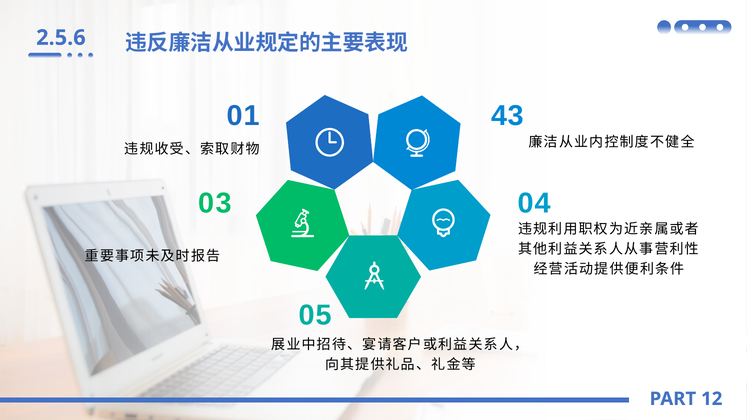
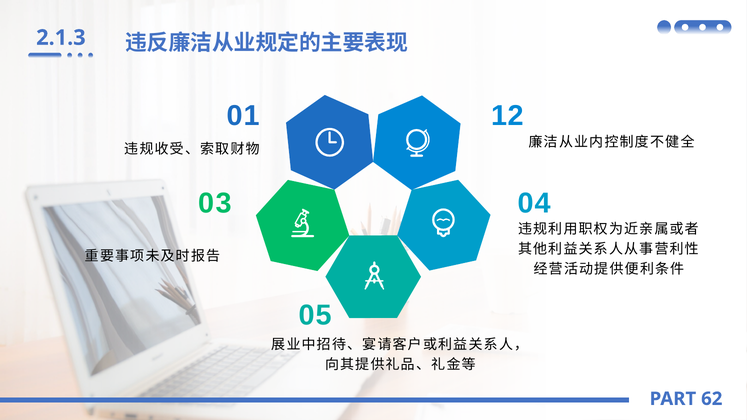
2.5.6: 2.5.6 -> 2.1.3
43: 43 -> 12
12: 12 -> 62
